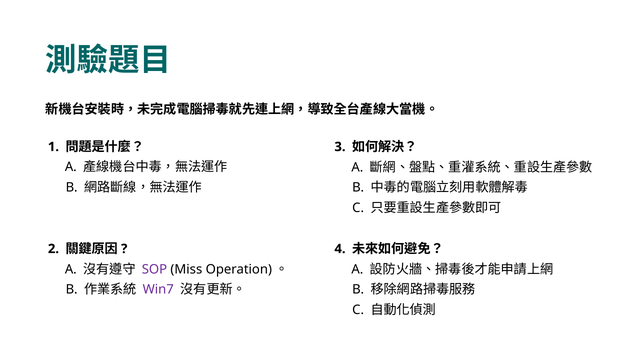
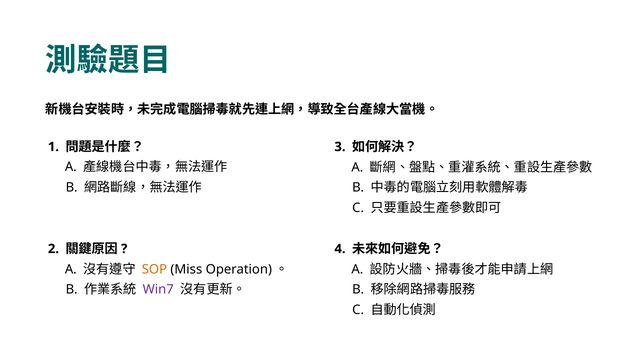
SOP colour: purple -> orange
